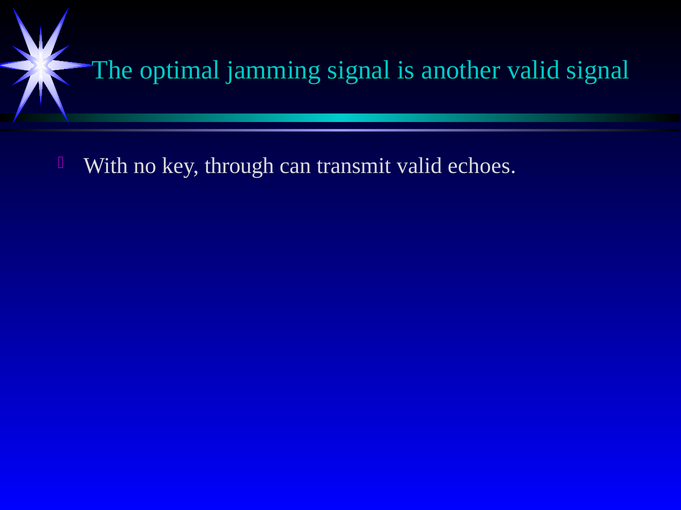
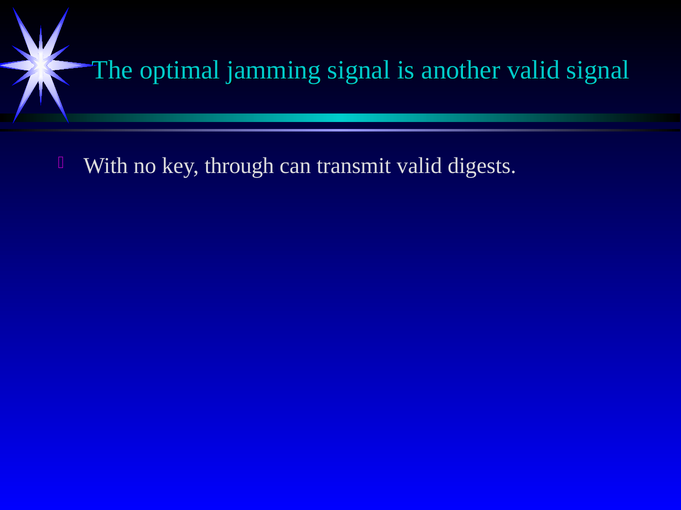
echoes: echoes -> digests
